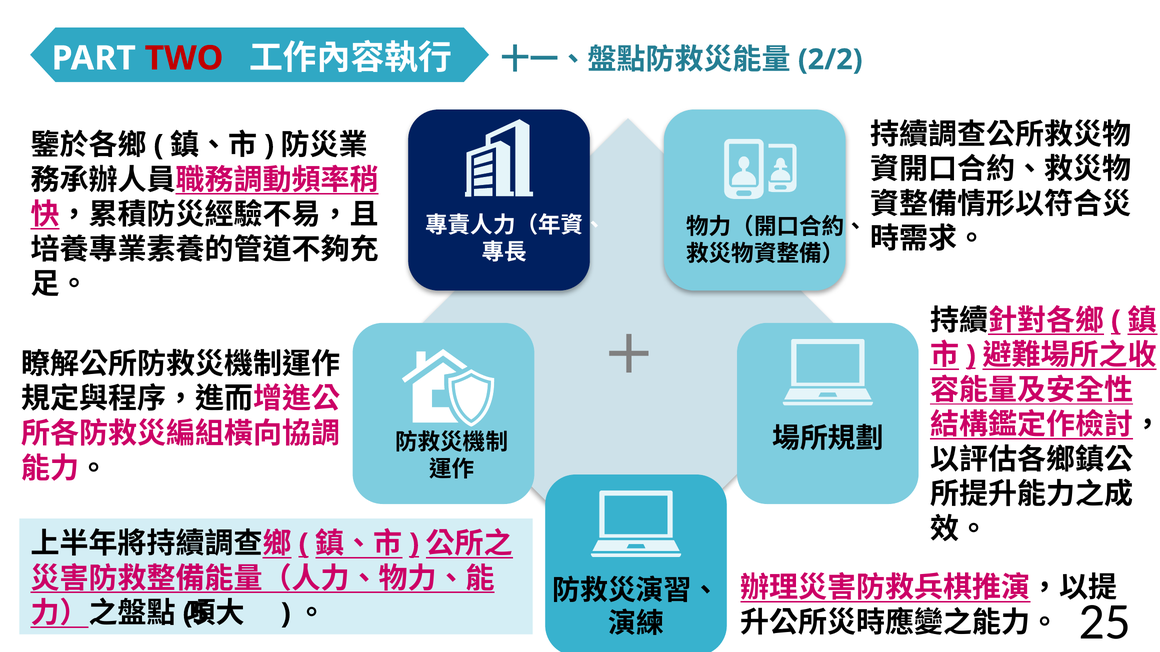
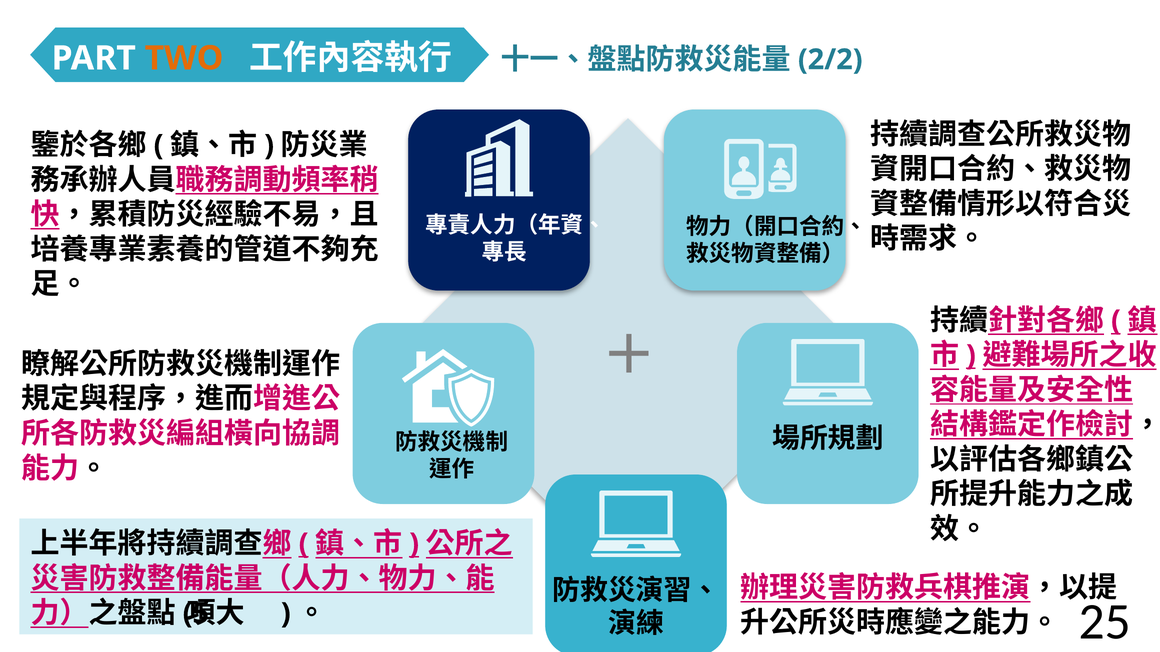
TWO colour: red -> orange
